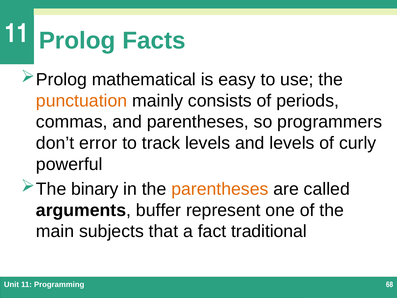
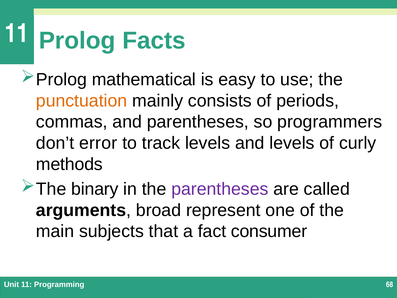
powerful: powerful -> methods
parentheses at (220, 189) colour: orange -> purple
buffer: buffer -> broad
traditional: traditional -> consumer
